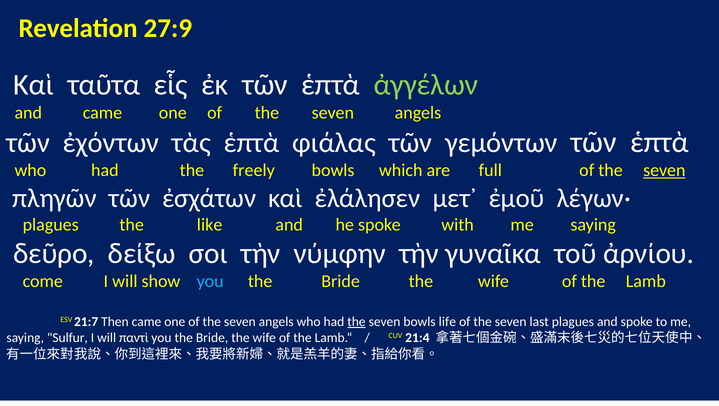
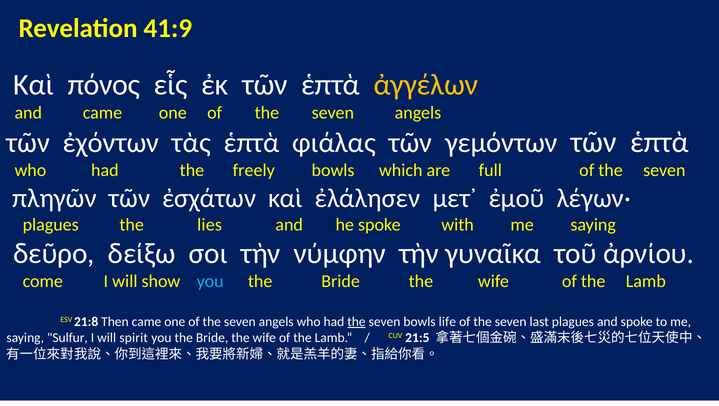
27:9: 27:9 -> 41:9
ταῦτα: ταῦτα -> πόνος
ἀγγέλων colour: light green -> yellow
seven at (664, 170) underline: present -> none
like: like -> lies
21:7: 21:7 -> 21:8
παντὶ: παντὶ -> spirit
21:4: 21:4 -> 21:5
